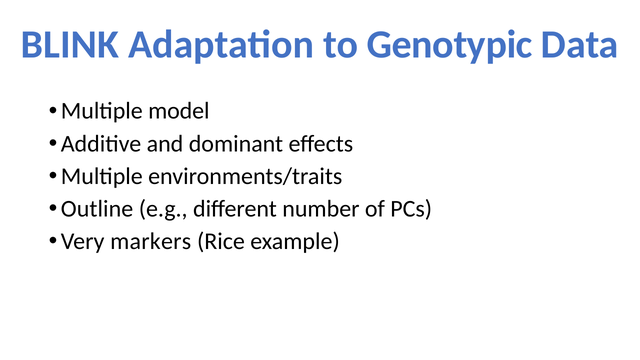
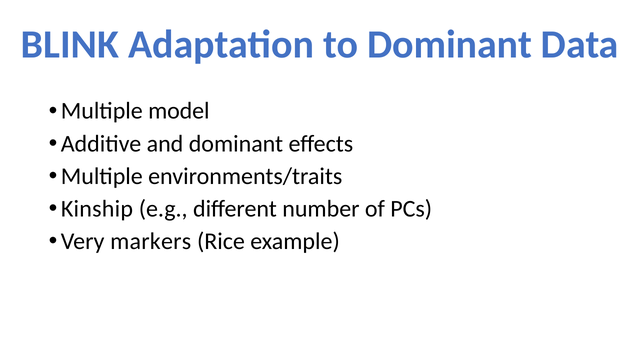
to Genotypic: Genotypic -> Dominant
Outline: Outline -> Kinship
